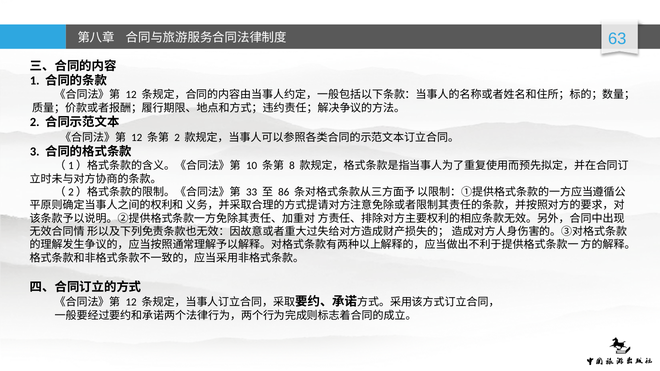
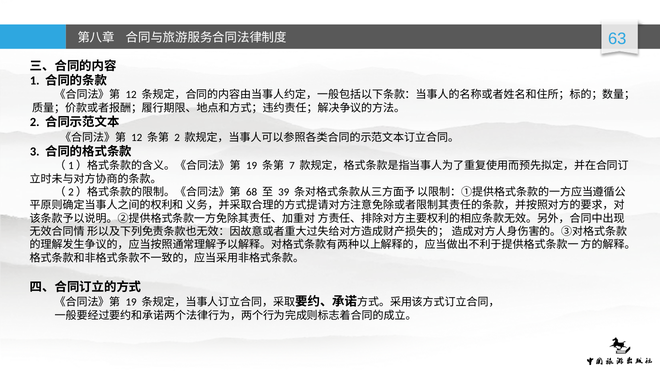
10 at (252, 166): 10 -> 19
8: 8 -> 7
33: 33 -> 68
86: 86 -> 39
12 at (131, 302): 12 -> 19
